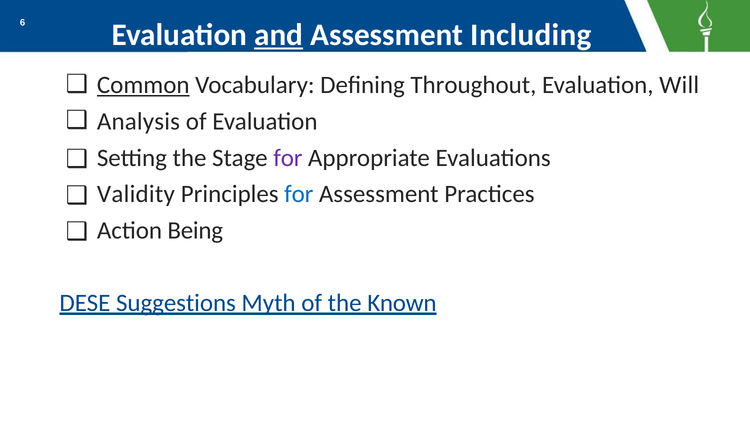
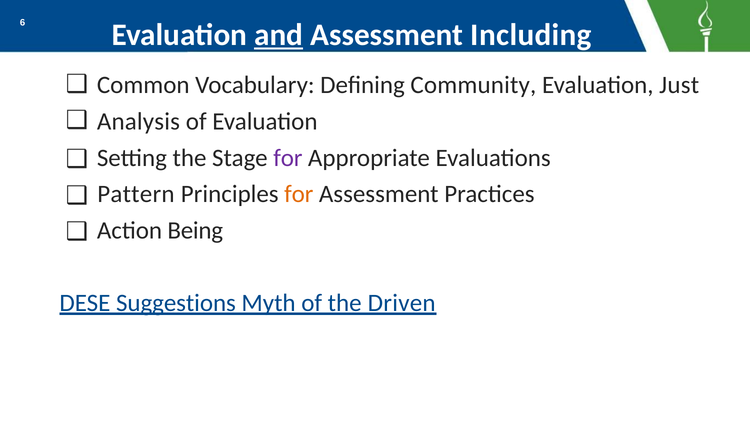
Common underline: present -> none
Throughout: Throughout -> Community
Will: Will -> Just
Validity: Validity -> Pattern
for at (299, 194) colour: blue -> orange
Known: Known -> Driven
